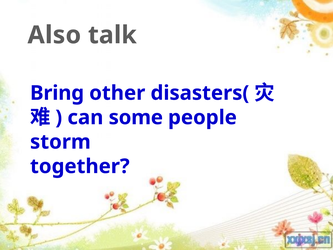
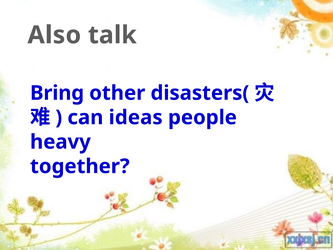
some: some -> ideas
storm: storm -> heavy
